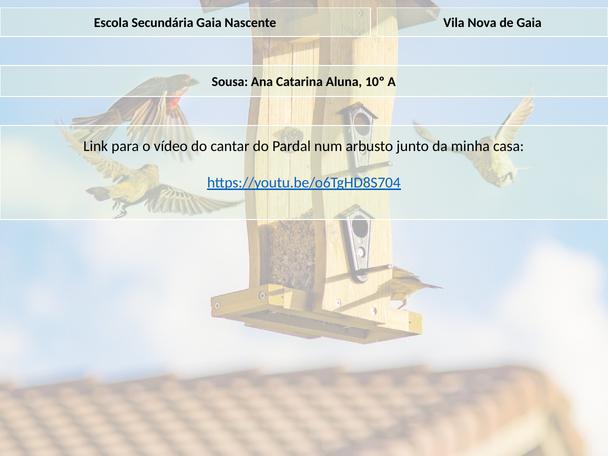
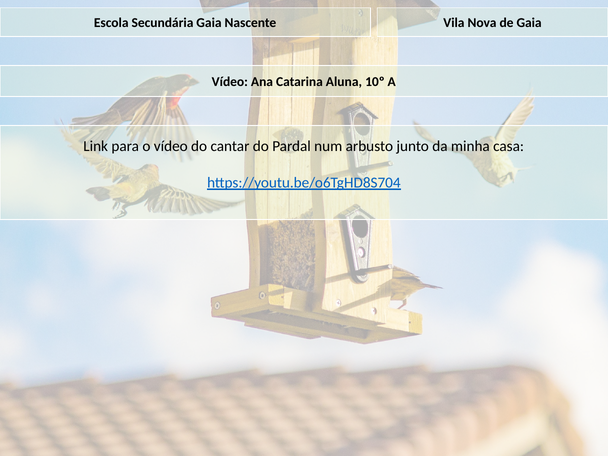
Sousa at (230, 82): Sousa -> Vídeo
